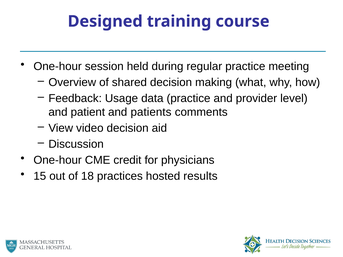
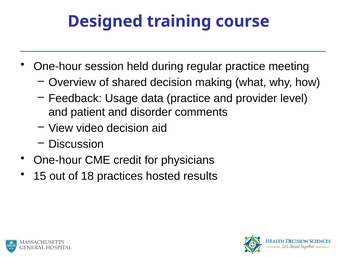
patients: patients -> disorder
